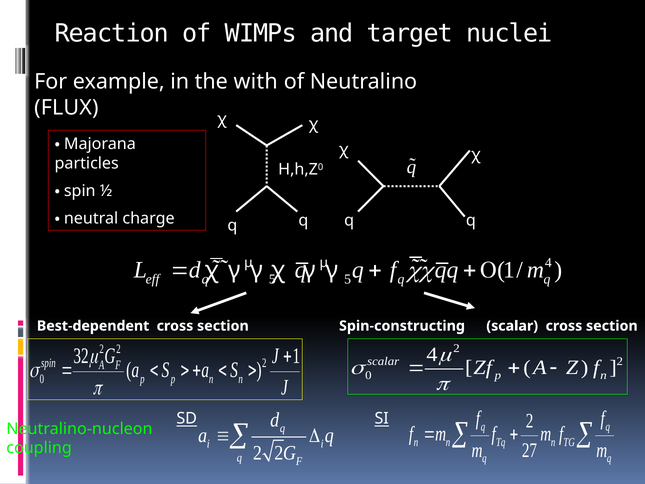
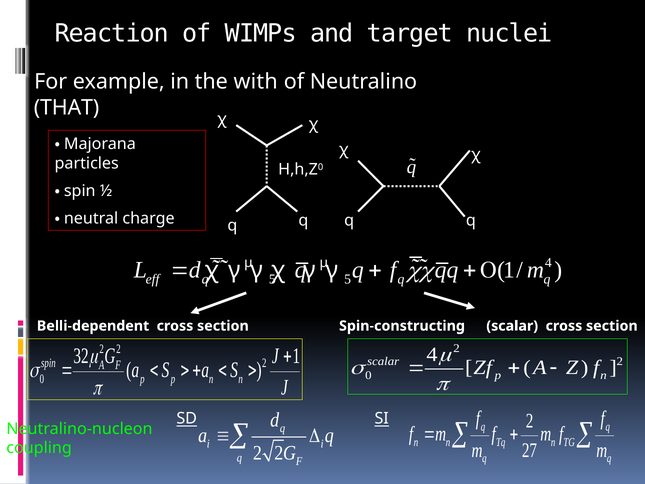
FLUX: FLUX -> THAT
Best-dependent: Best-dependent -> Belli-dependent
